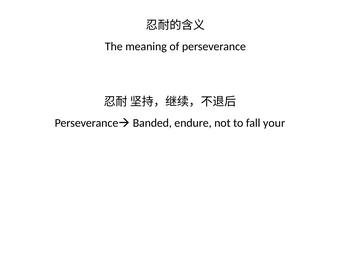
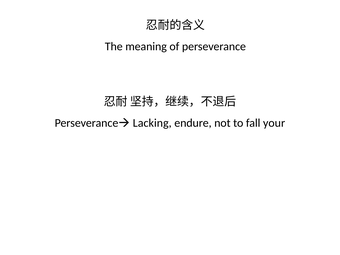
Banded: Banded -> Lacking
